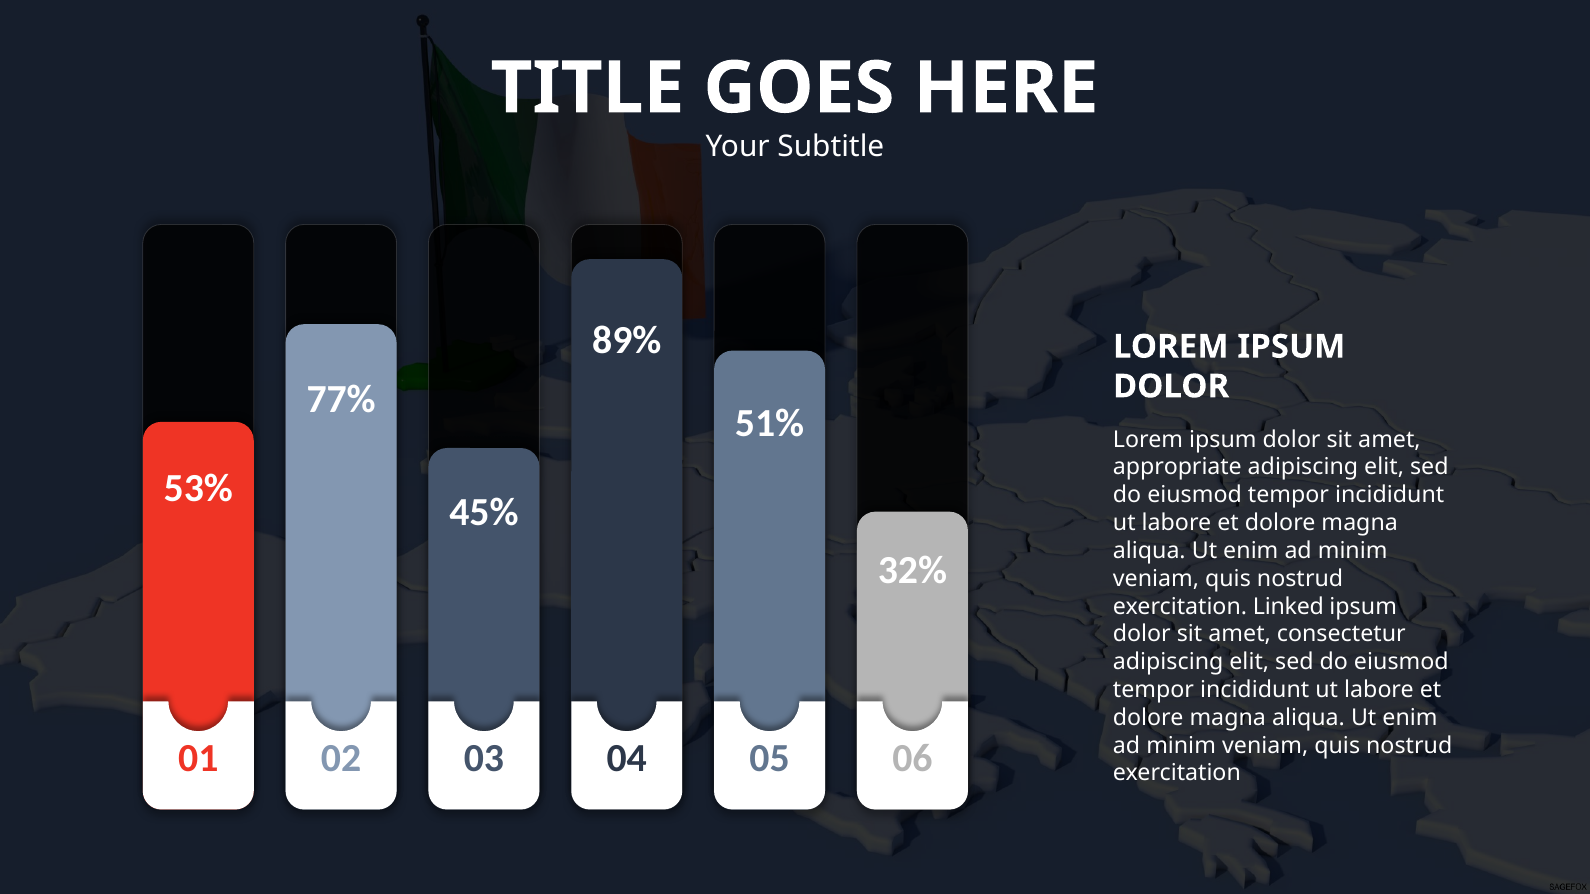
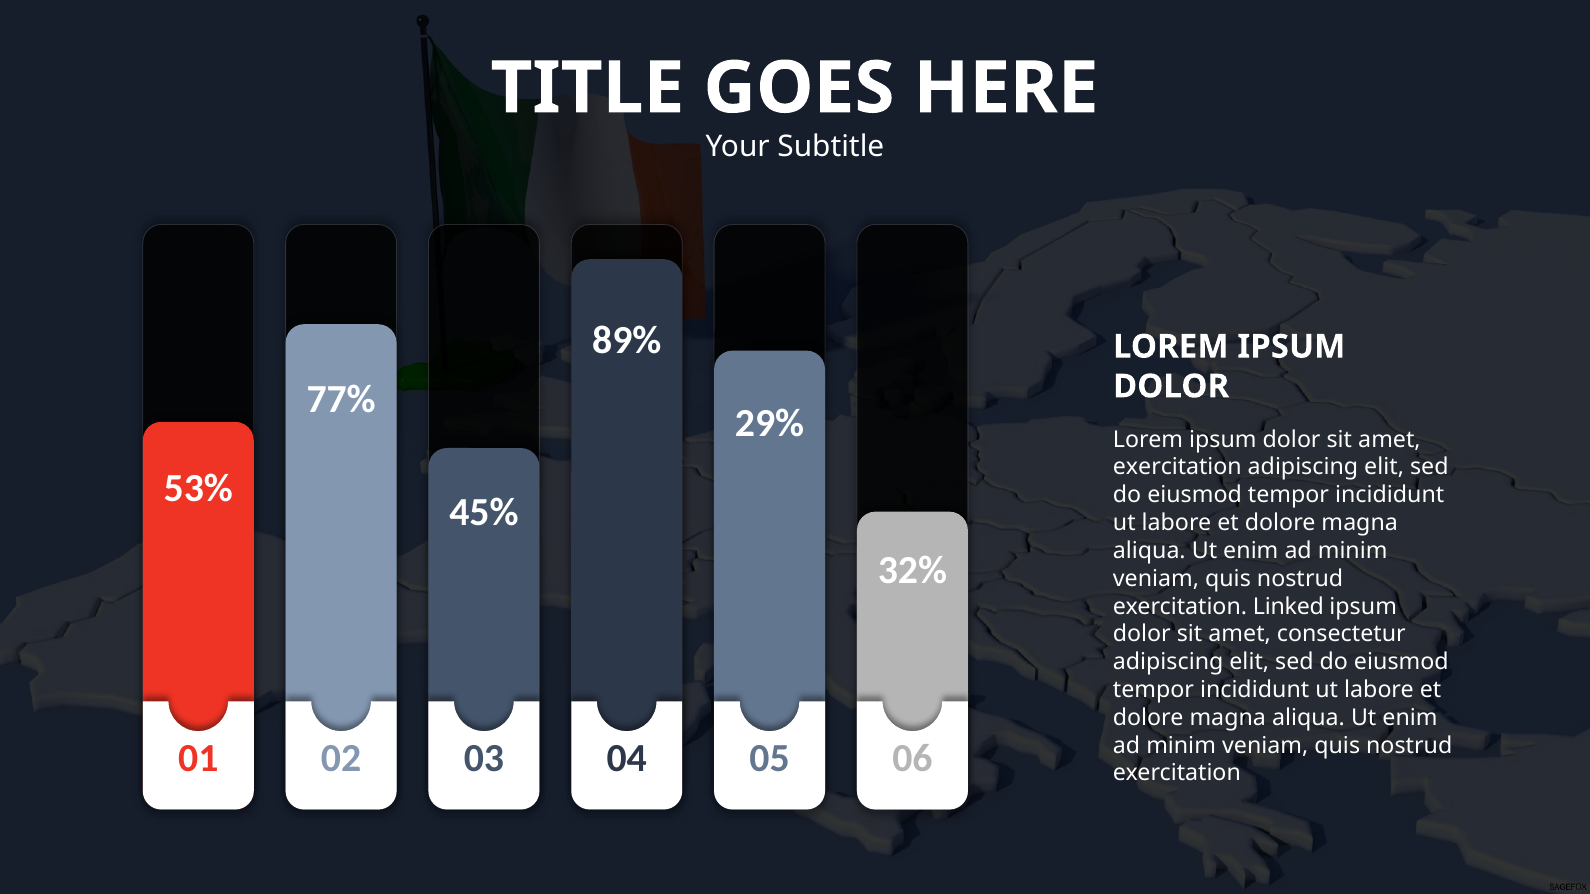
51%: 51% -> 29%
appropriate at (1177, 467): appropriate -> exercitation
